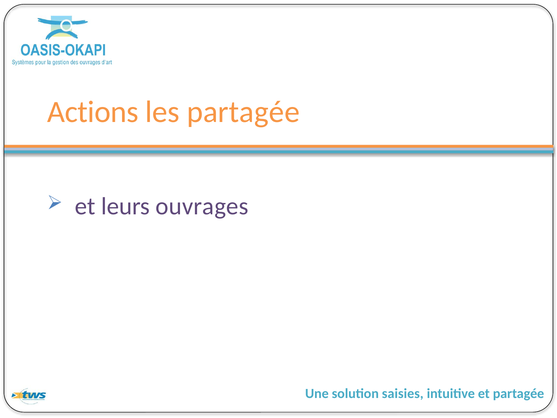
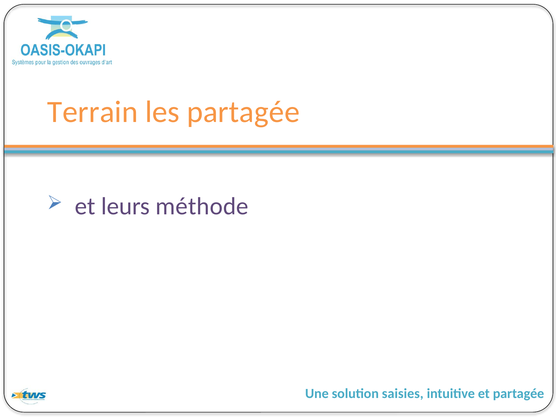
Actions: Actions -> Terrain
ouvrages: ouvrages -> méthode
